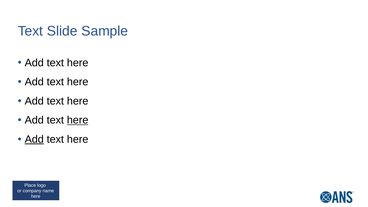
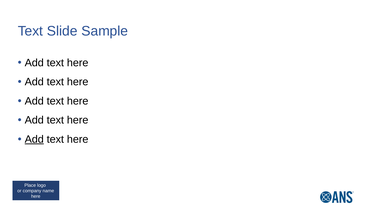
here at (78, 120) underline: present -> none
